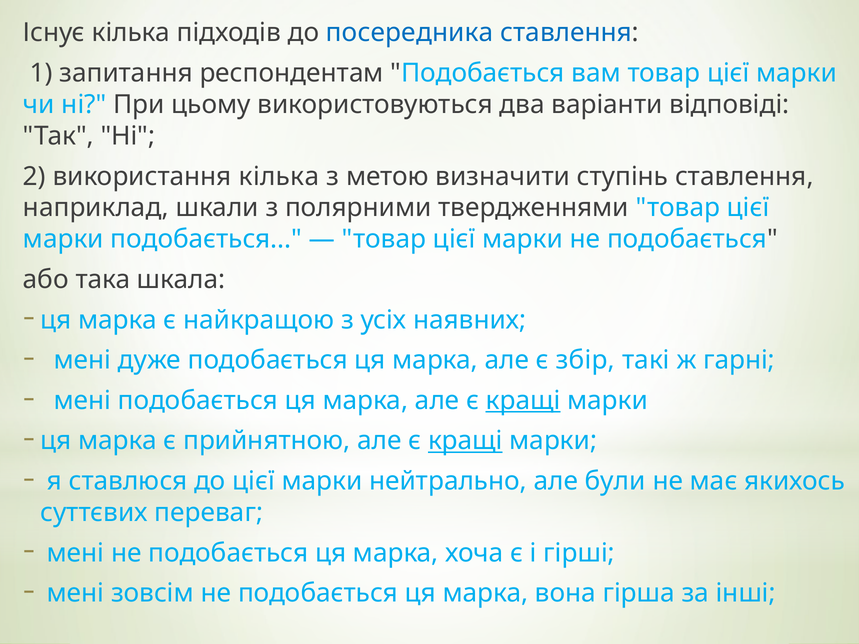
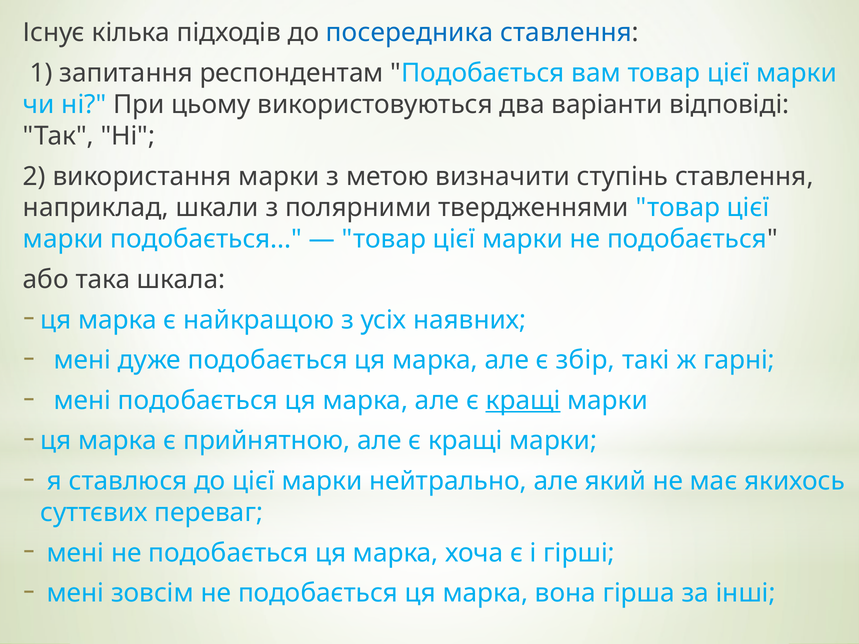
використання кілька: кілька -> марки
кращі at (465, 441) underline: present -> none
були: були -> який
